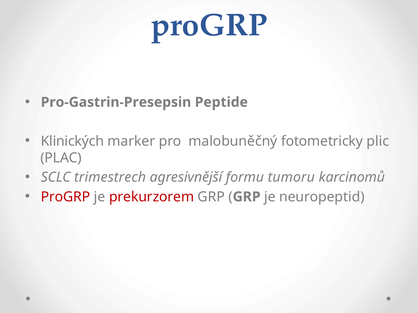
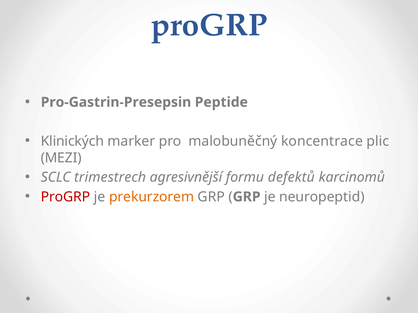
fotometricky: fotometricky -> koncentrace
PLAC: PLAC -> MEZI
tumoru: tumoru -> defektů
prekurzorem colour: red -> orange
